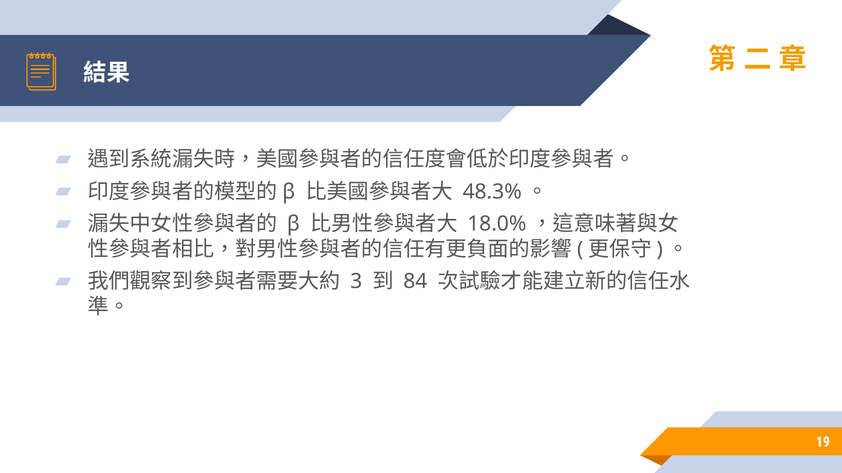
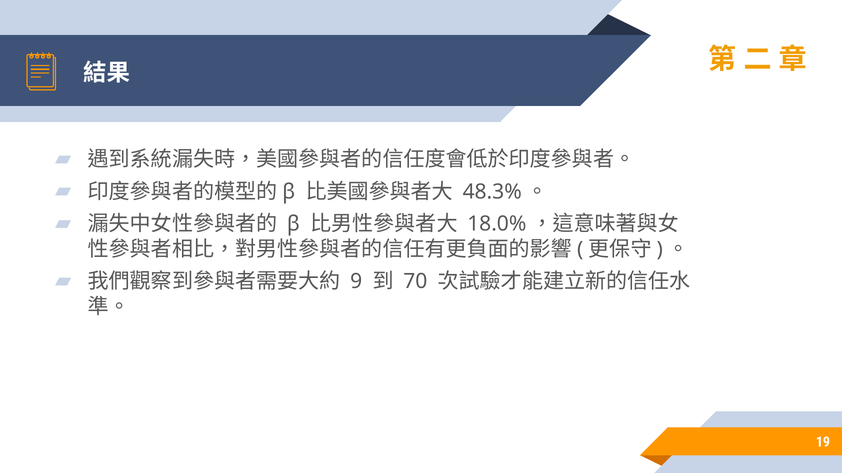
3: 3 -> 9
84: 84 -> 70
